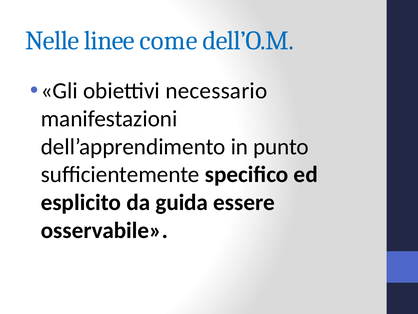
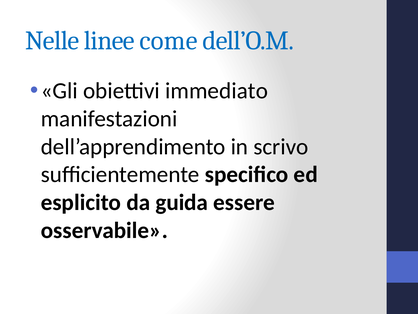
necessario: necessario -> immediato
punto: punto -> scrivo
